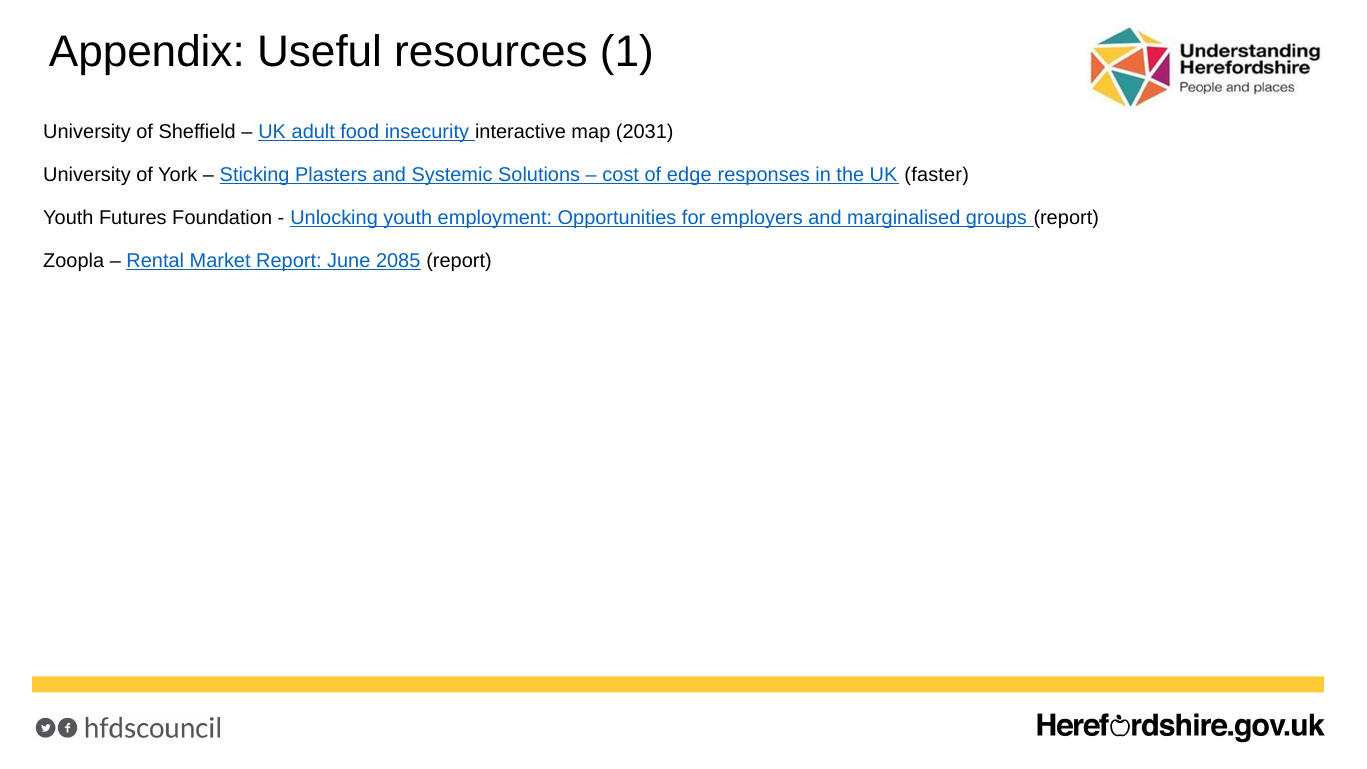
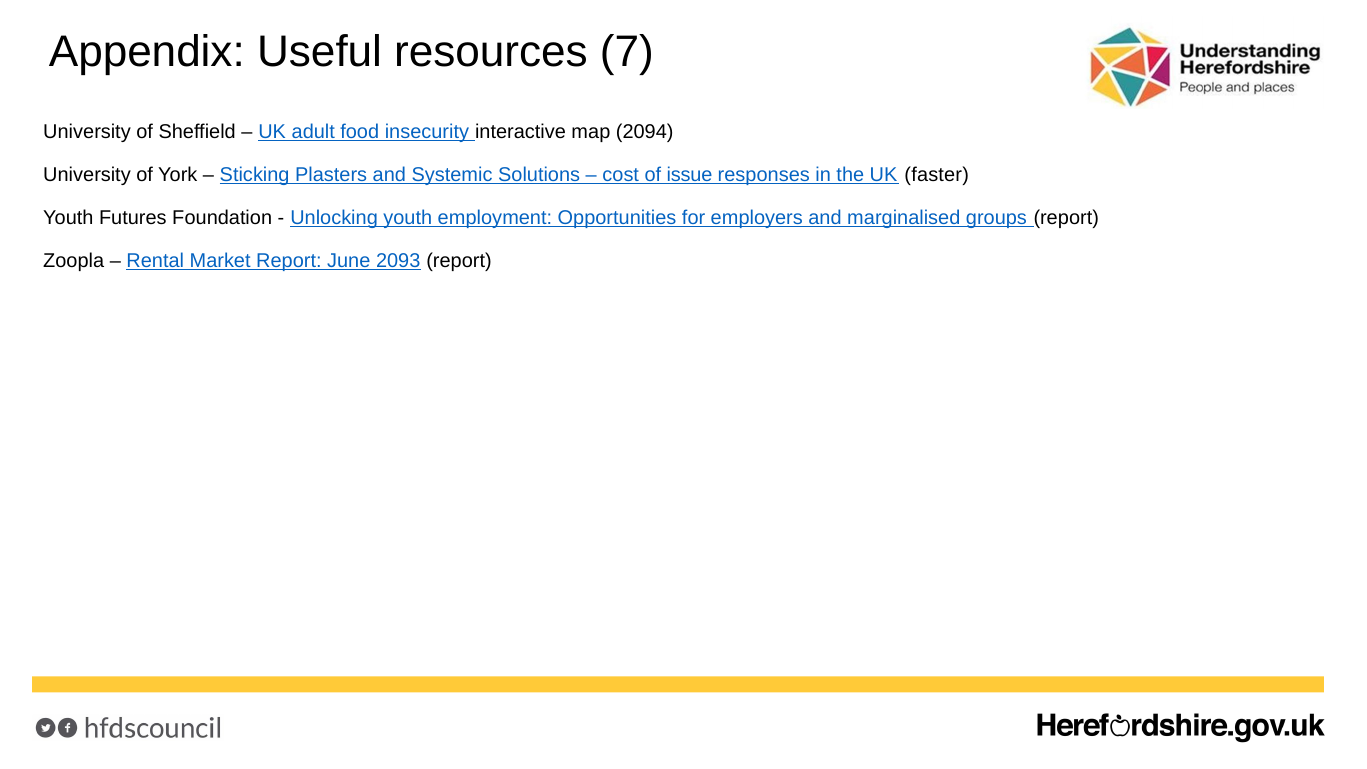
1: 1 -> 7
2031: 2031 -> 2094
edge: edge -> issue
2085: 2085 -> 2093
